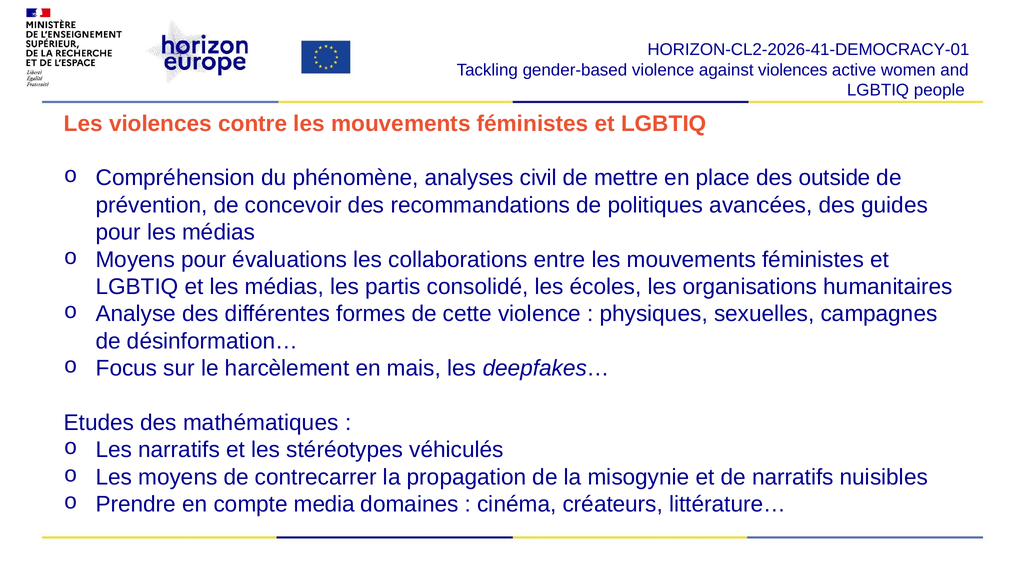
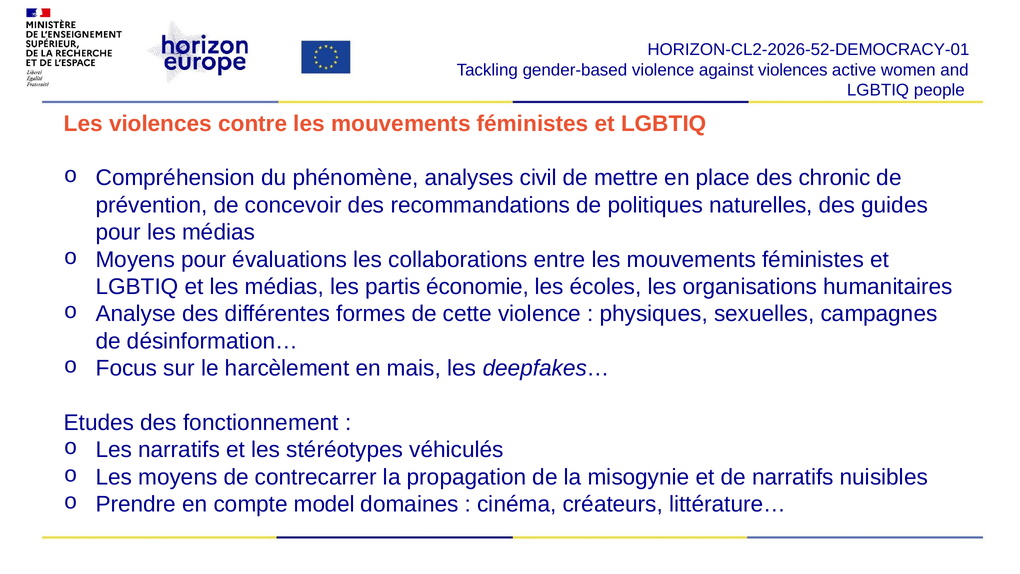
HORIZON-CL2-2026-41-DEMOCRACY-01: HORIZON-CL2-2026-41-DEMOCRACY-01 -> HORIZON-CL2-2026-52-DEMOCRACY-01
outside: outside -> chronic
avancées: avancées -> naturelles
consolidé: consolidé -> économie
mathématiques: mathématiques -> fonctionnement
media: media -> model
